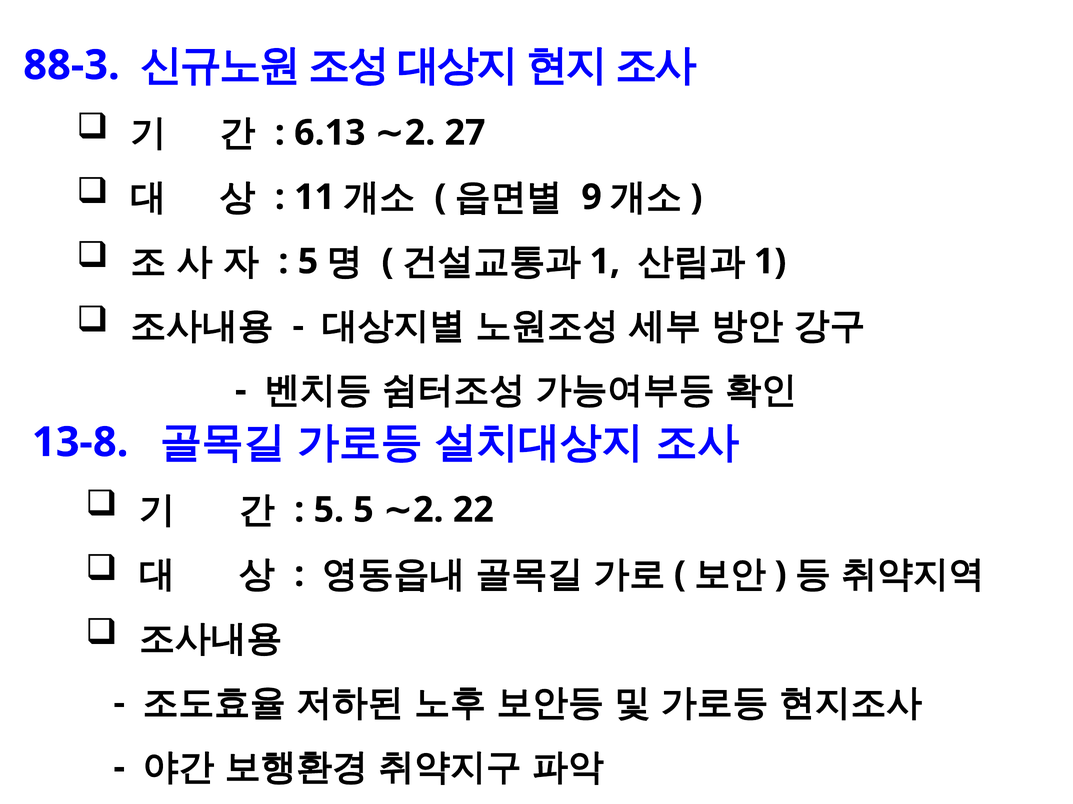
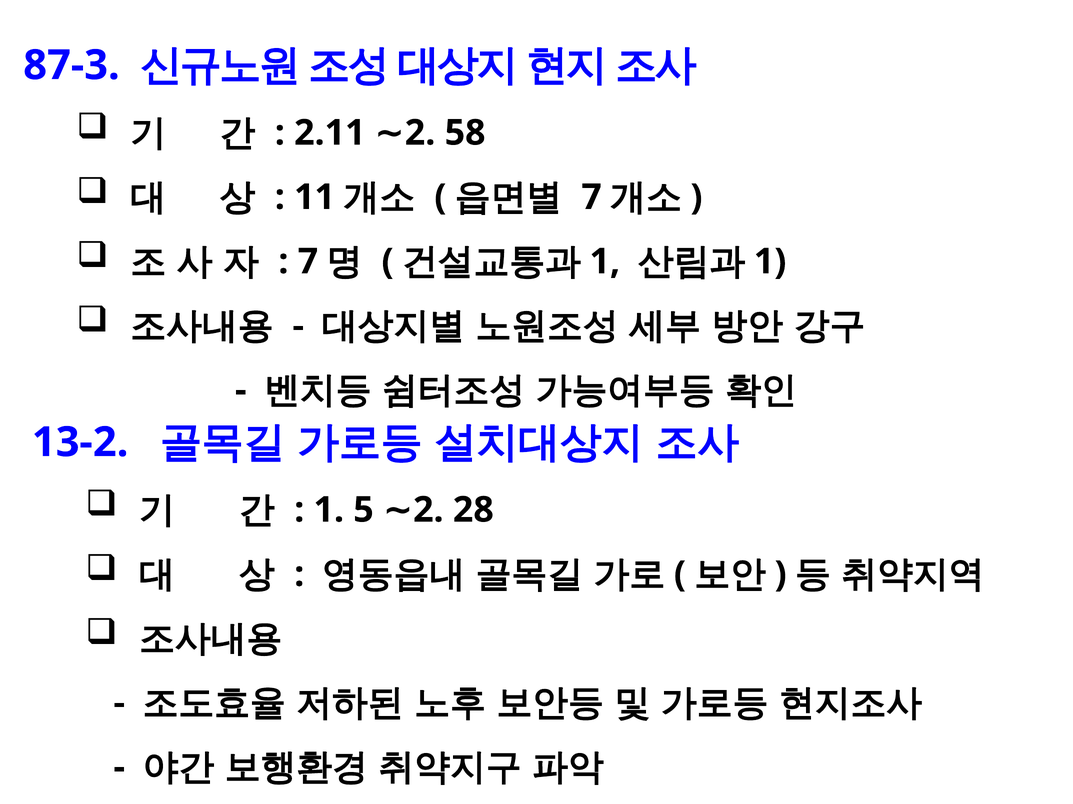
88-3: 88-3 -> 87-3
6.13: 6.13 -> 2.11
27: 27 -> 58
9 at (592, 197): 9 -> 7
5 at (308, 262): 5 -> 7
13-8: 13-8 -> 13-2
5 at (329, 510): 5 -> 1
22: 22 -> 28
